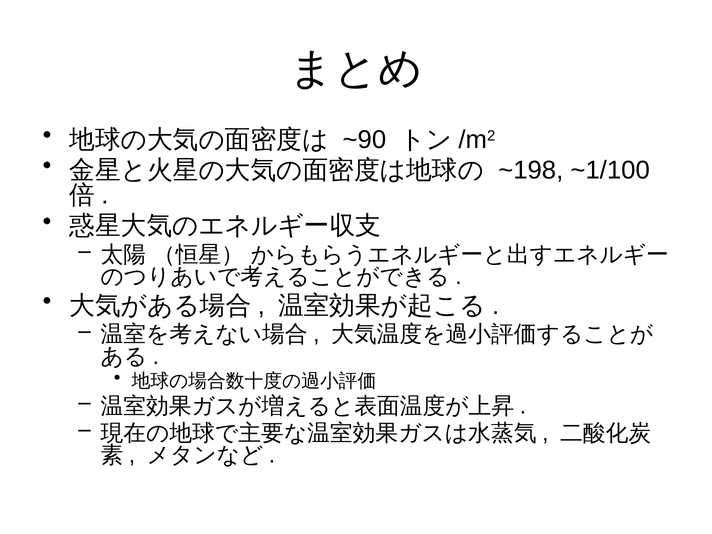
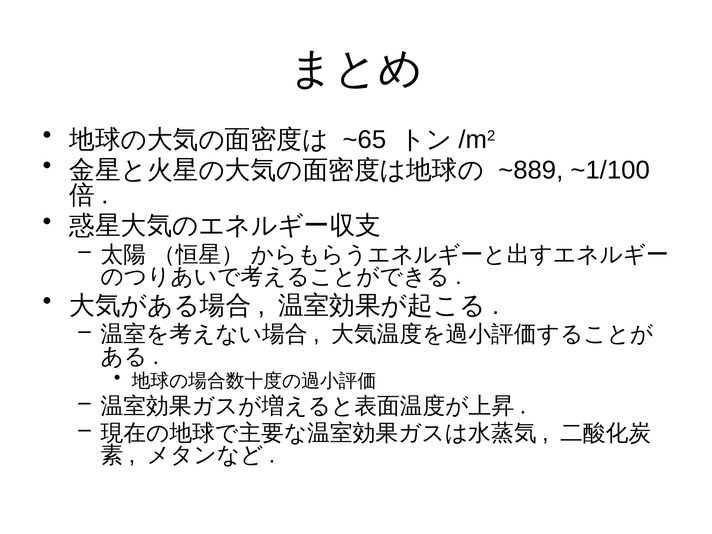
~90: ~90 -> ~65
~198: ~198 -> ~889
